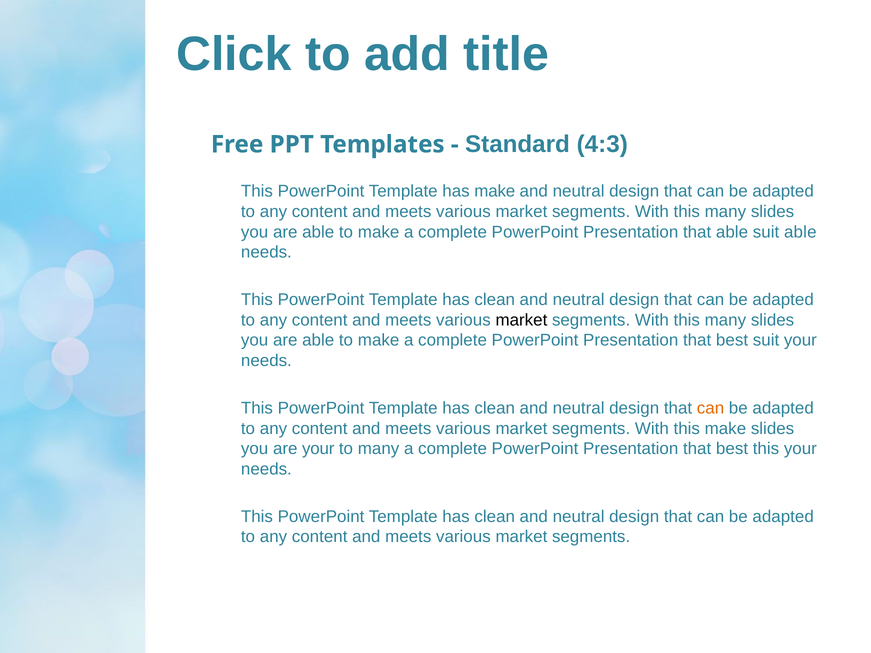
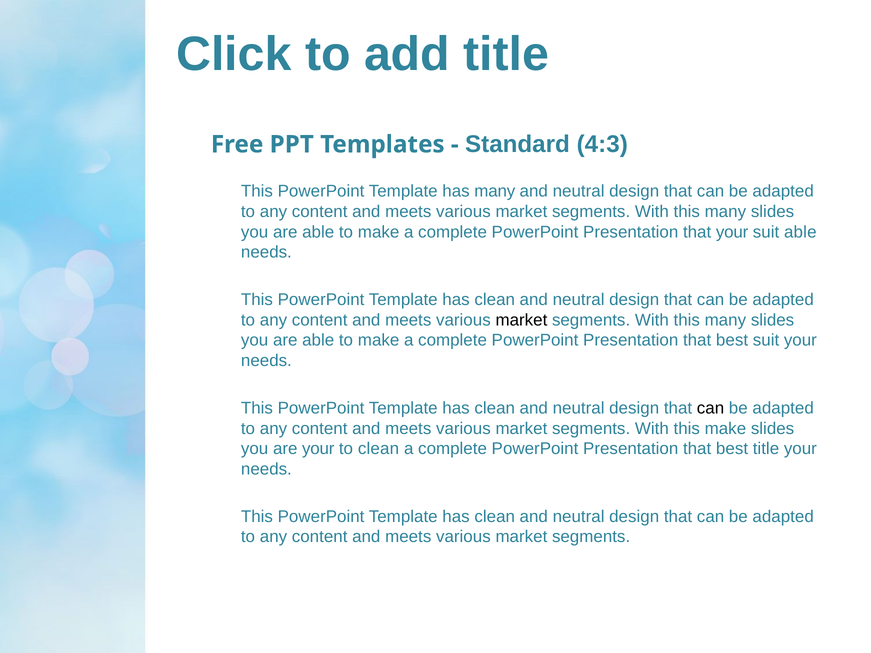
has make: make -> many
that able: able -> your
can at (711, 408) colour: orange -> black
to many: many -> clean
best this: this -> title
